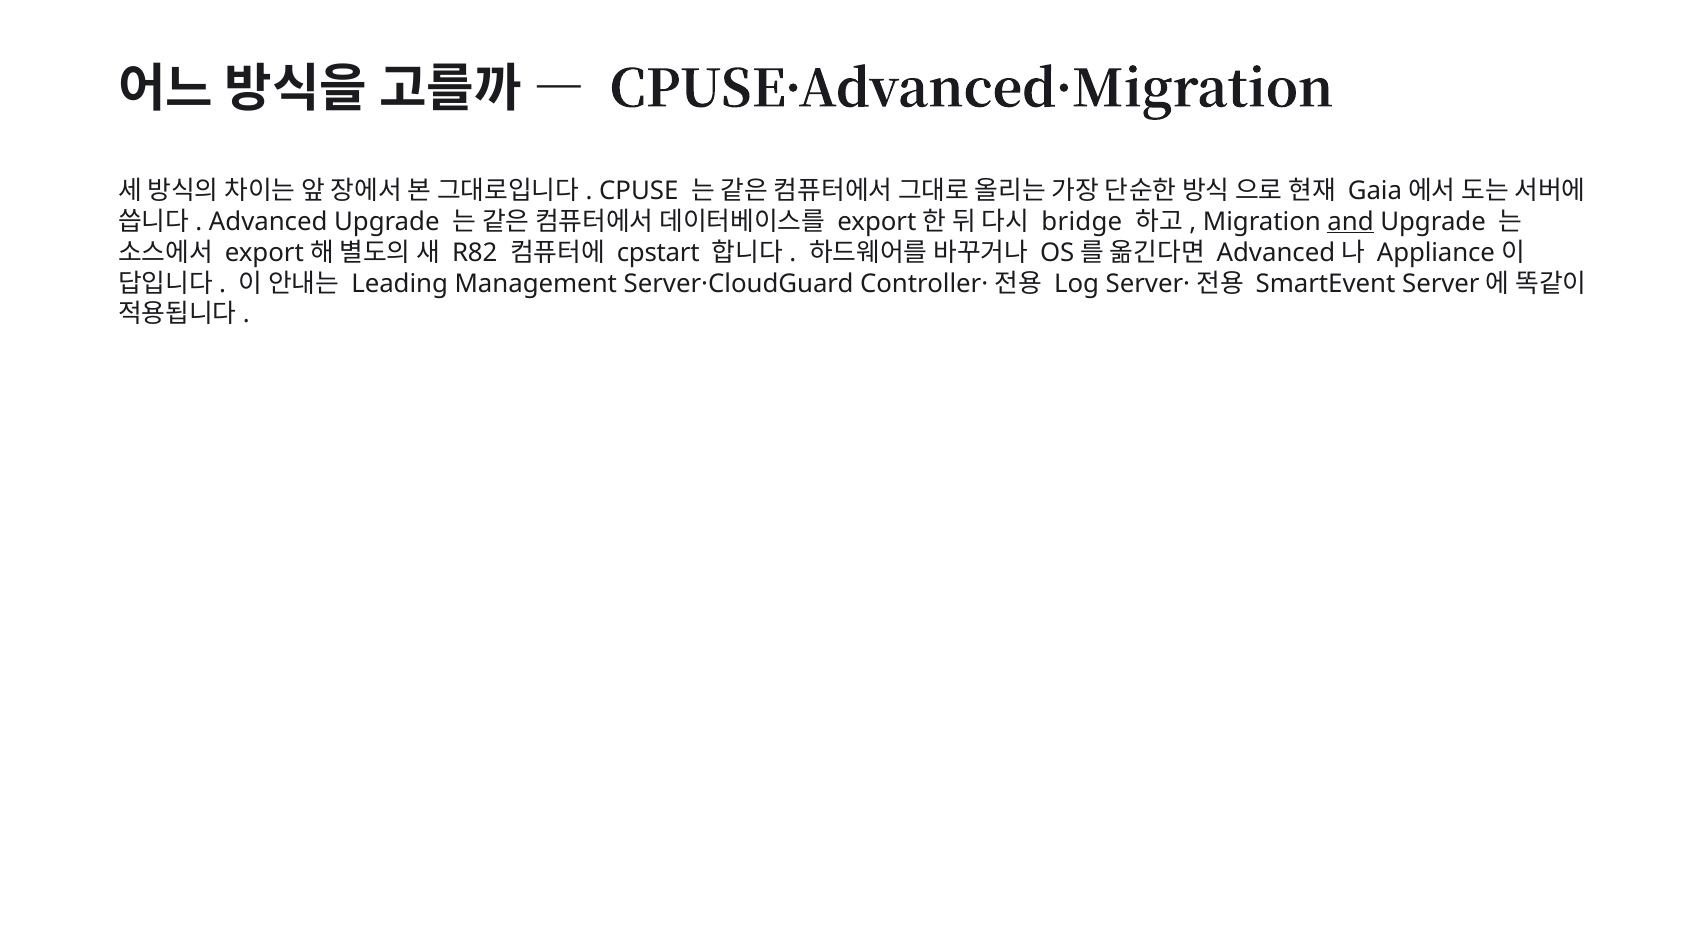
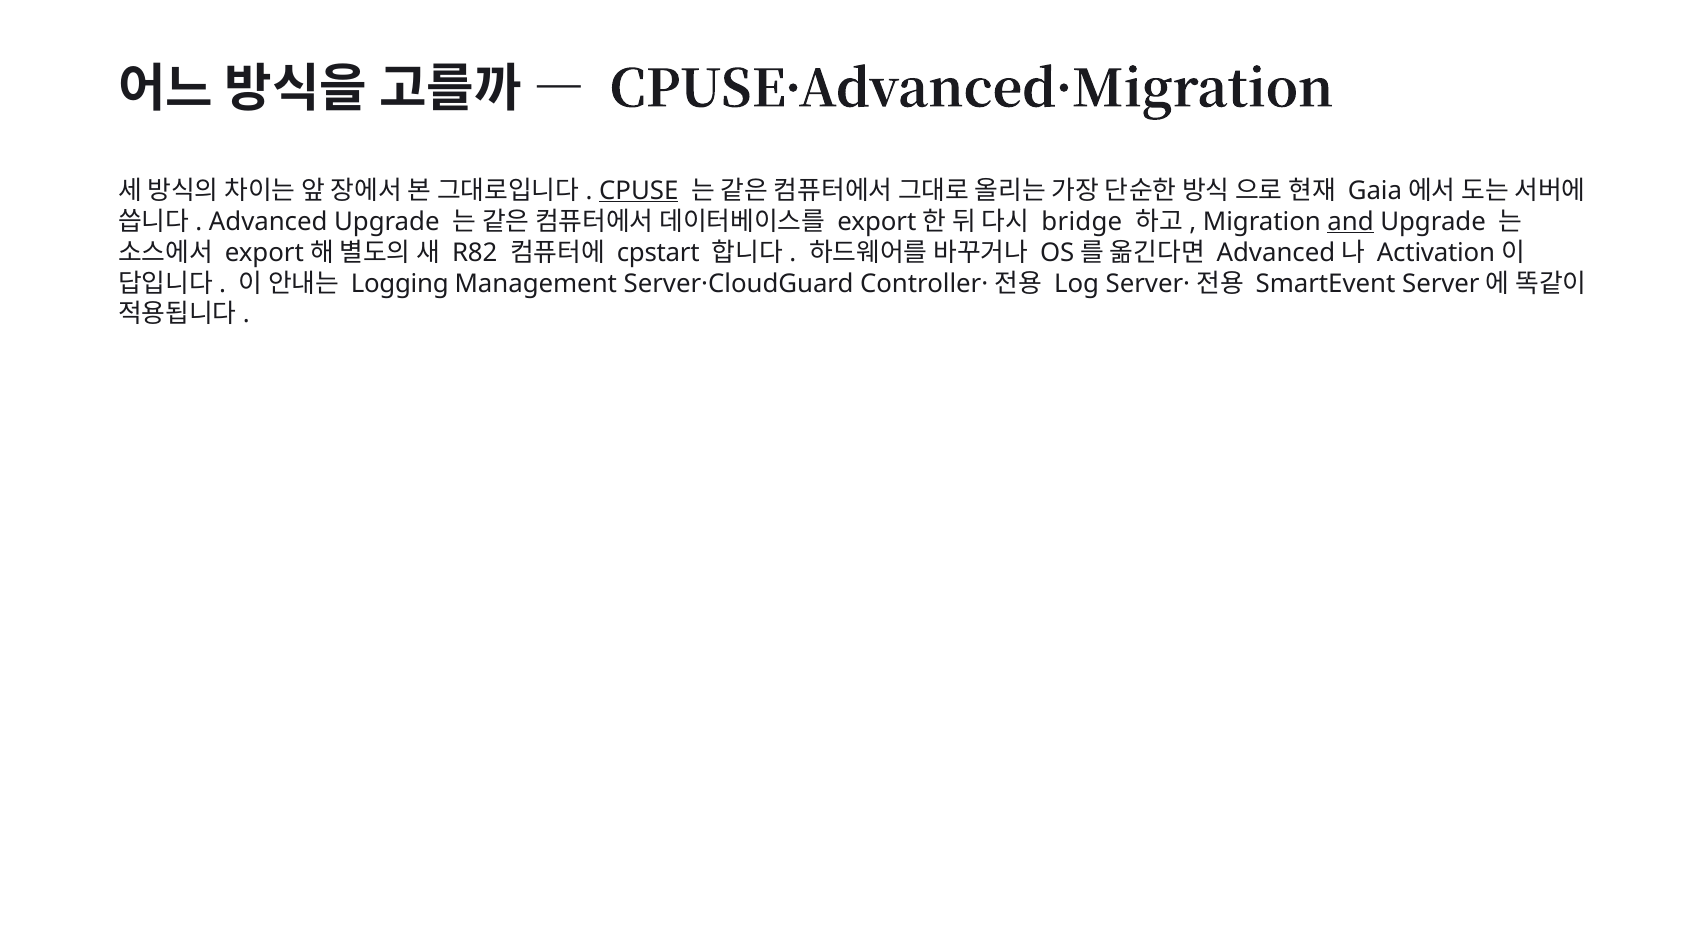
CPUSE underline: none -> present
Appliance: Appliance -> Activation
Leading: Leading -> Logging
